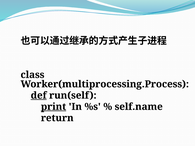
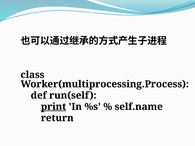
def underline: present -> none
